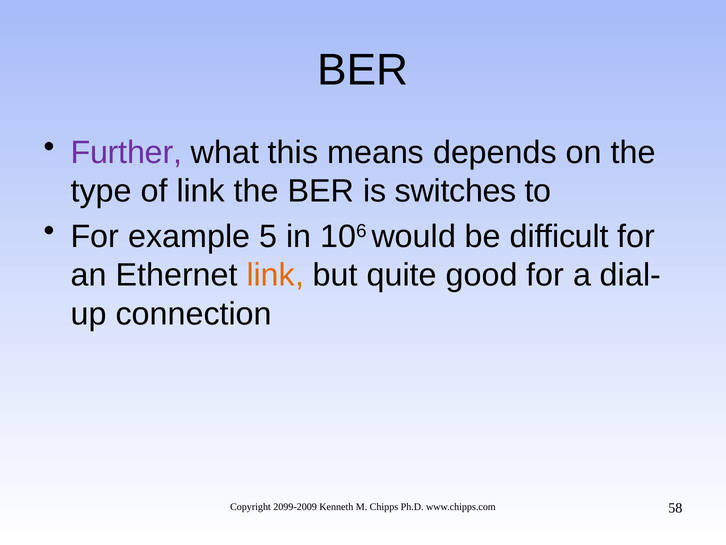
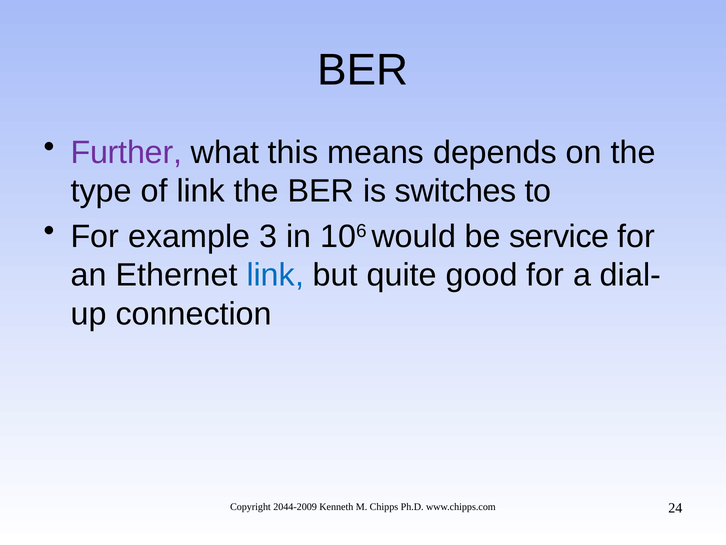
5: 5 -> 3
difficult: difficult -> service
link at (275, 275) colour: orange -> blue
2099-2009: 2099-2009 -> 2044-2009
58: 58 -> 24
